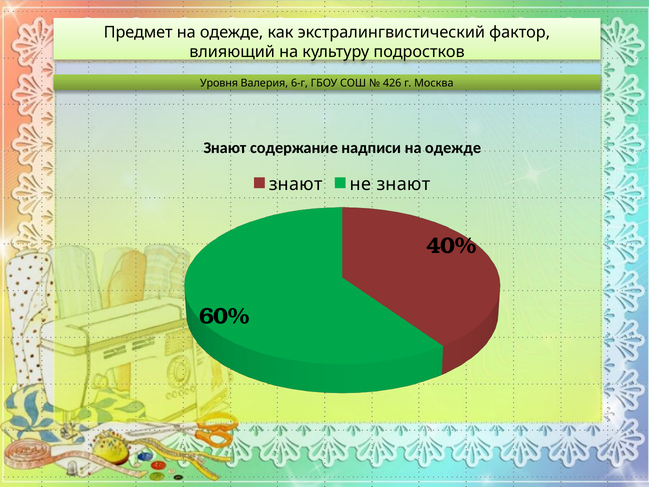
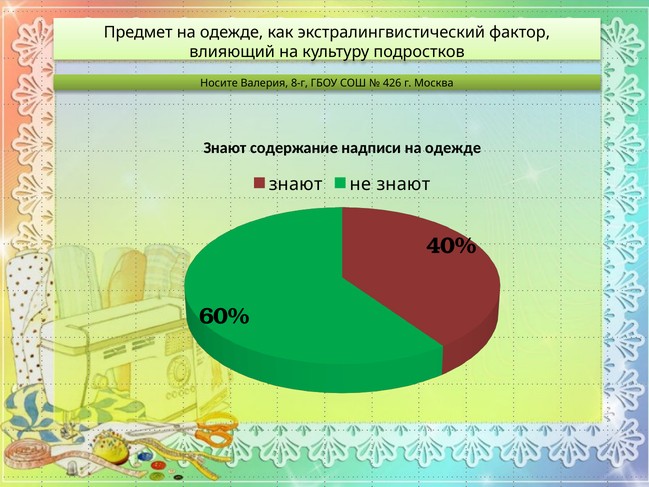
Уровня: Уровня -> Носите
6-г: 6-г -> 8-г
